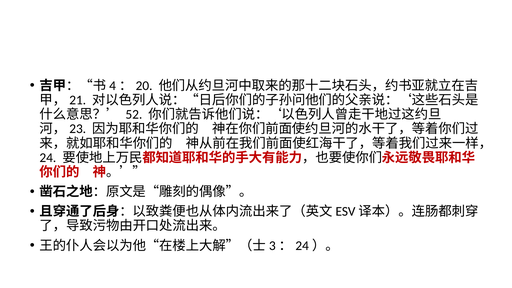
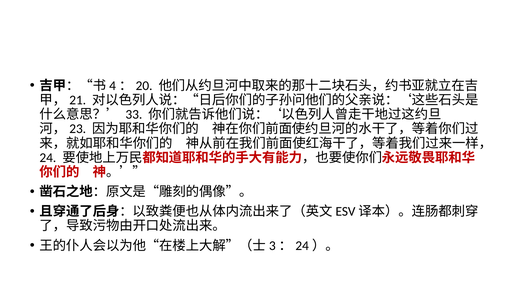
52: 52 -> 33
